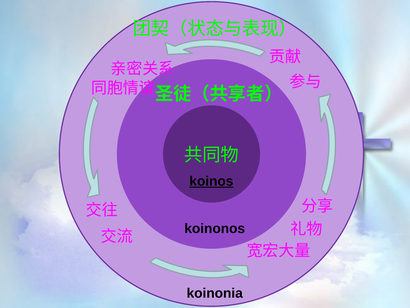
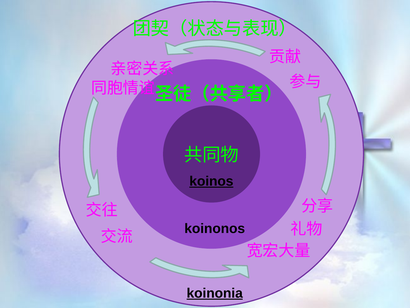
koinonia underline: none -> present
